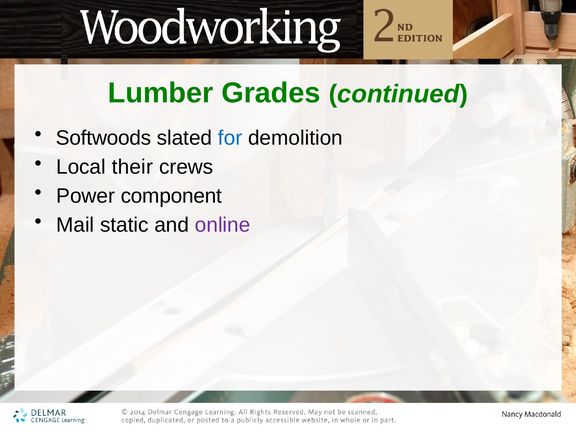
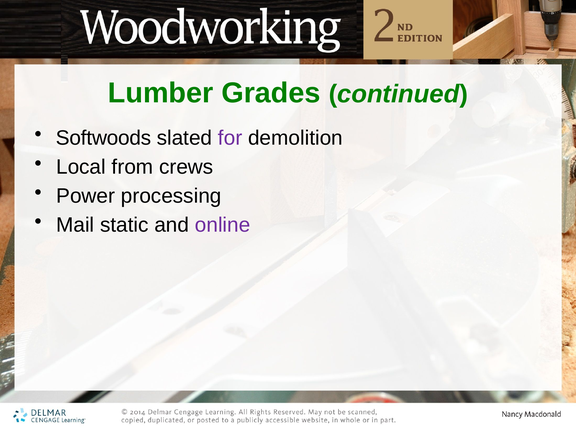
for colour: blue -> purple
their: their -> from
component: component -> processing
